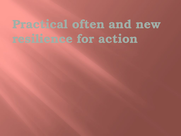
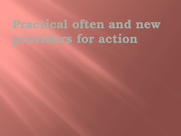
resilience: resilience -> providers
